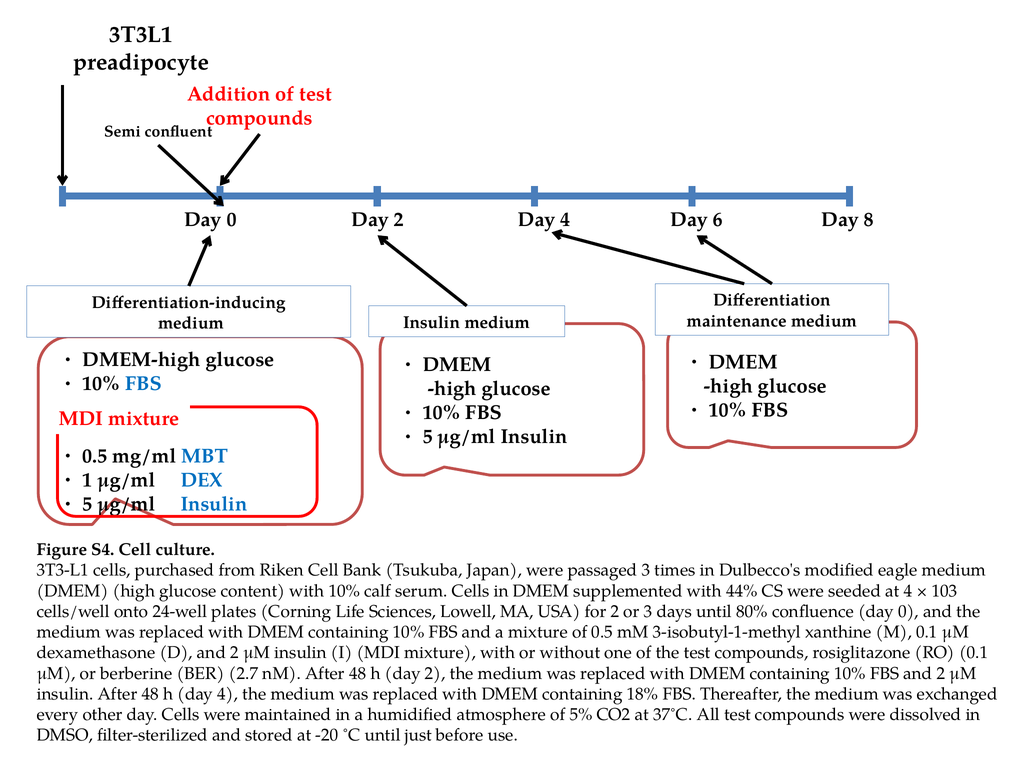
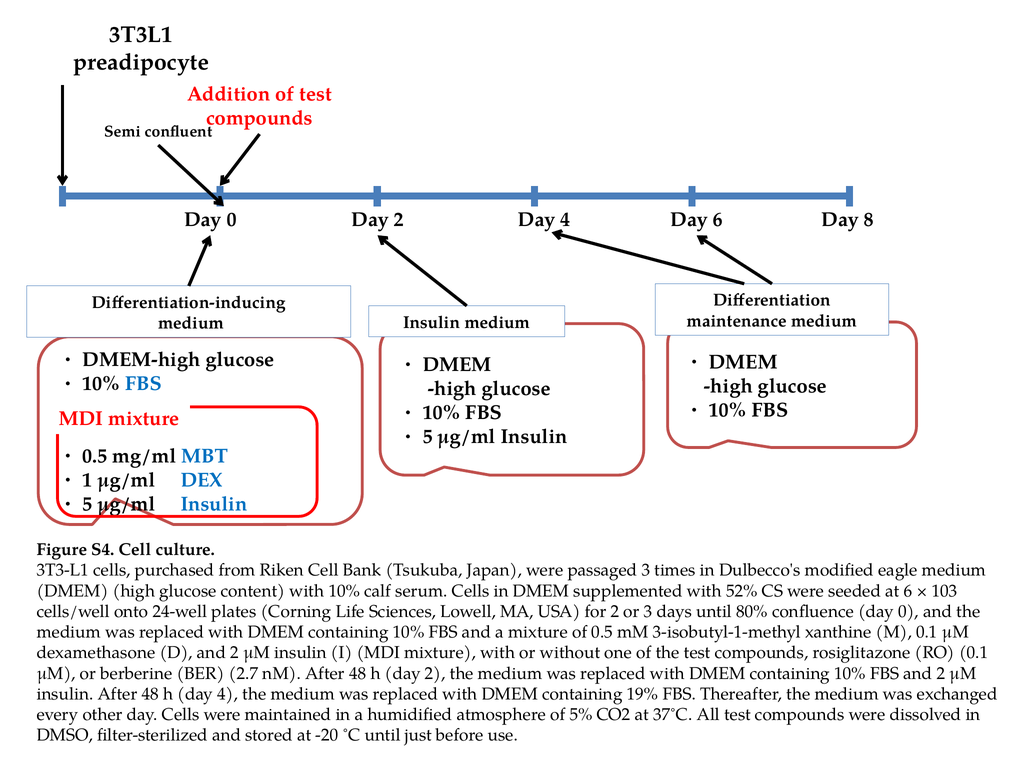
44%: 44% -> 52%
at 4: 4 -> 6
18%: 18% -> 19%
